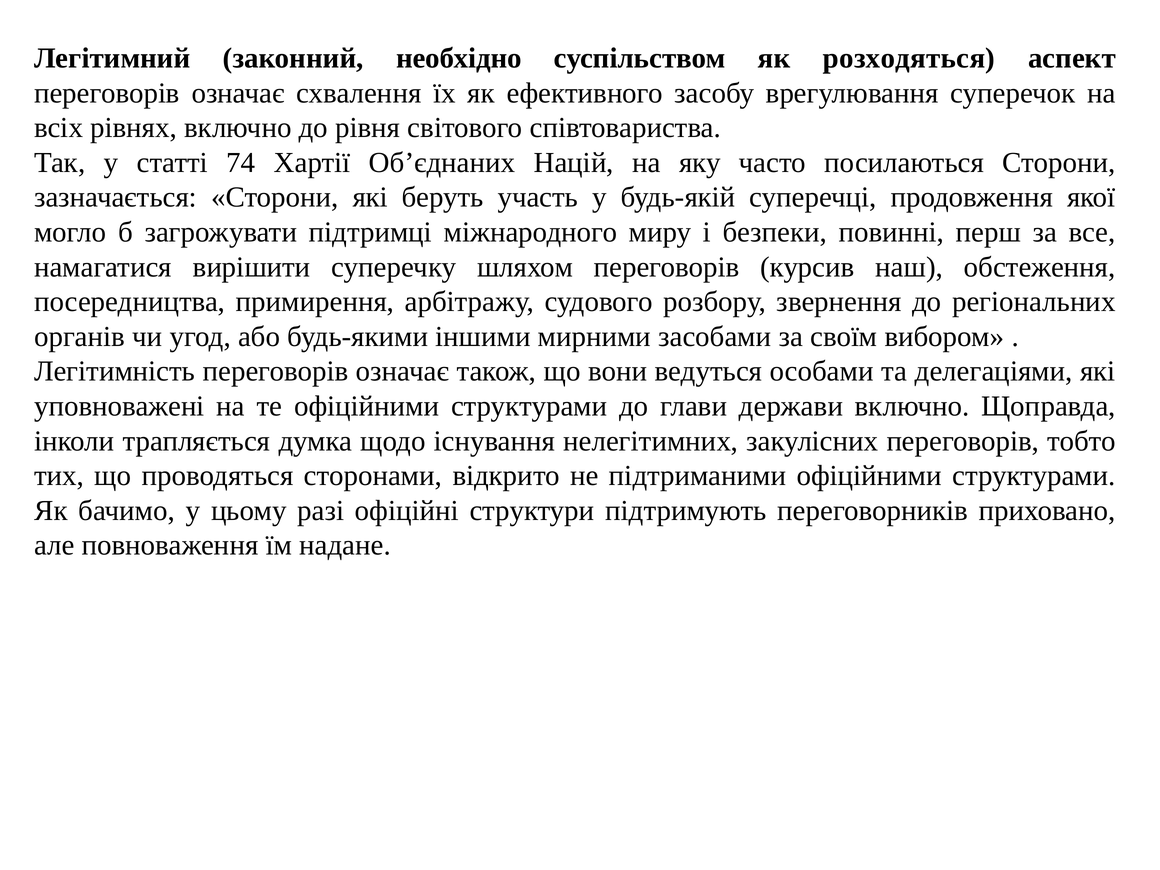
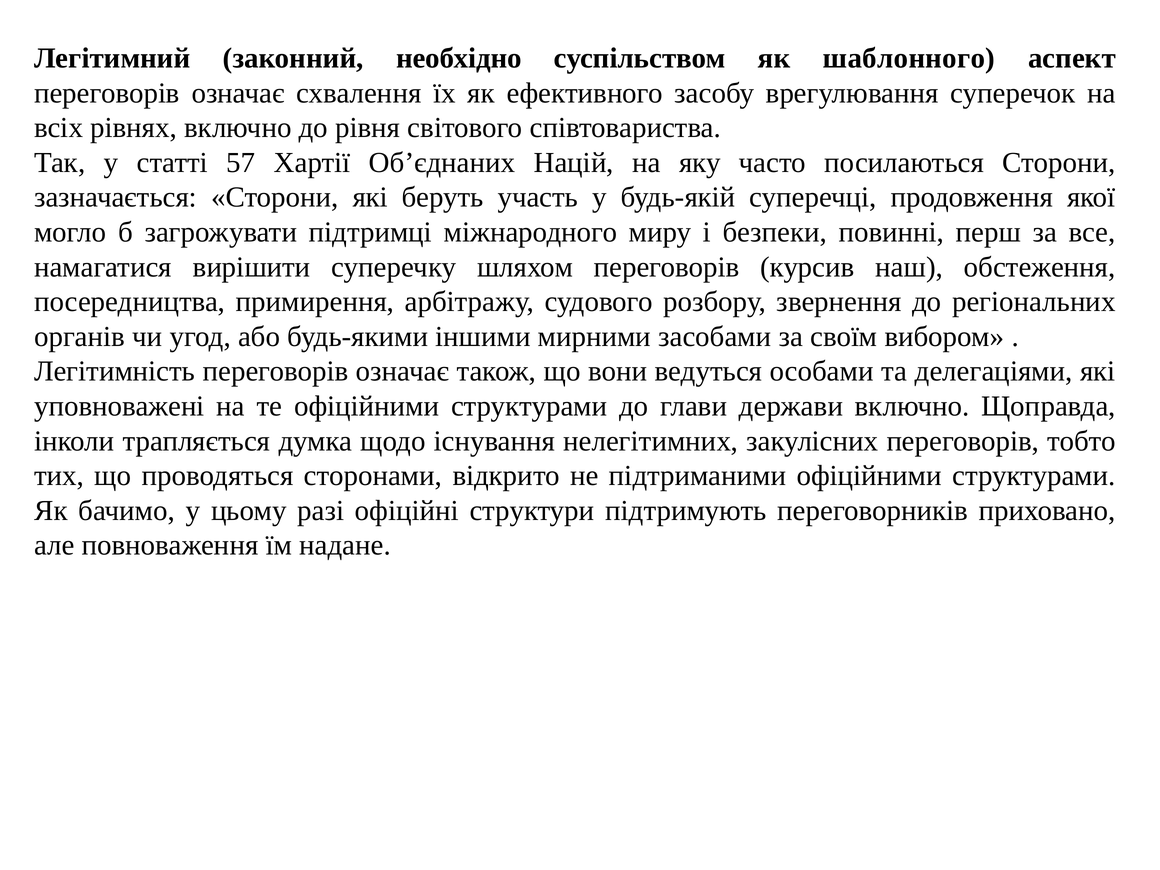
розходяться: розходяться -> шаблонного
74: 74 -> 57
